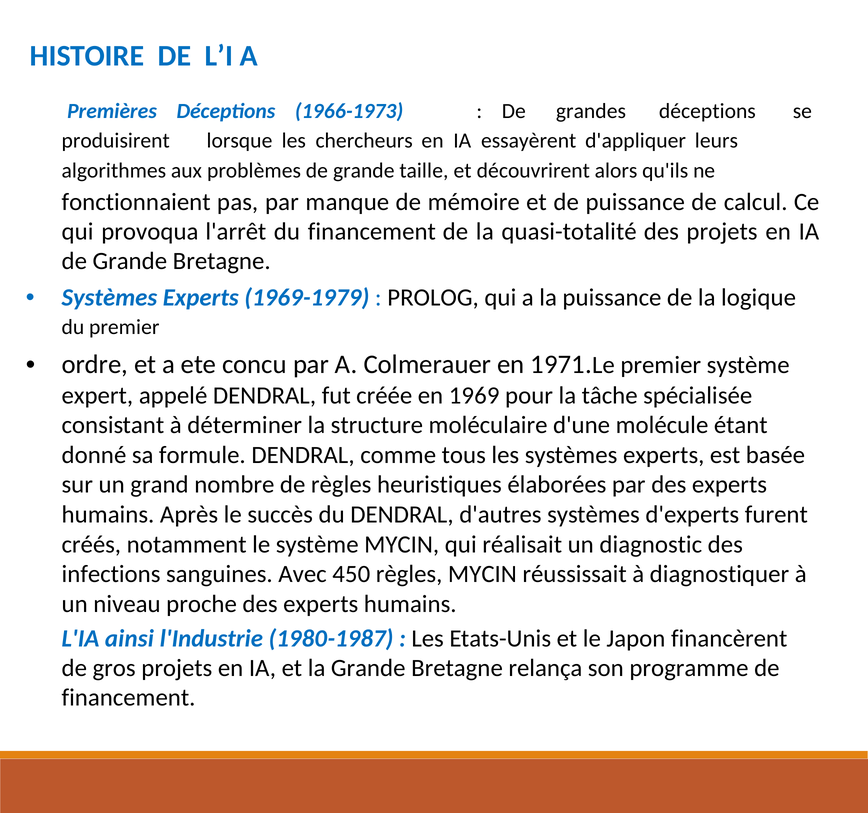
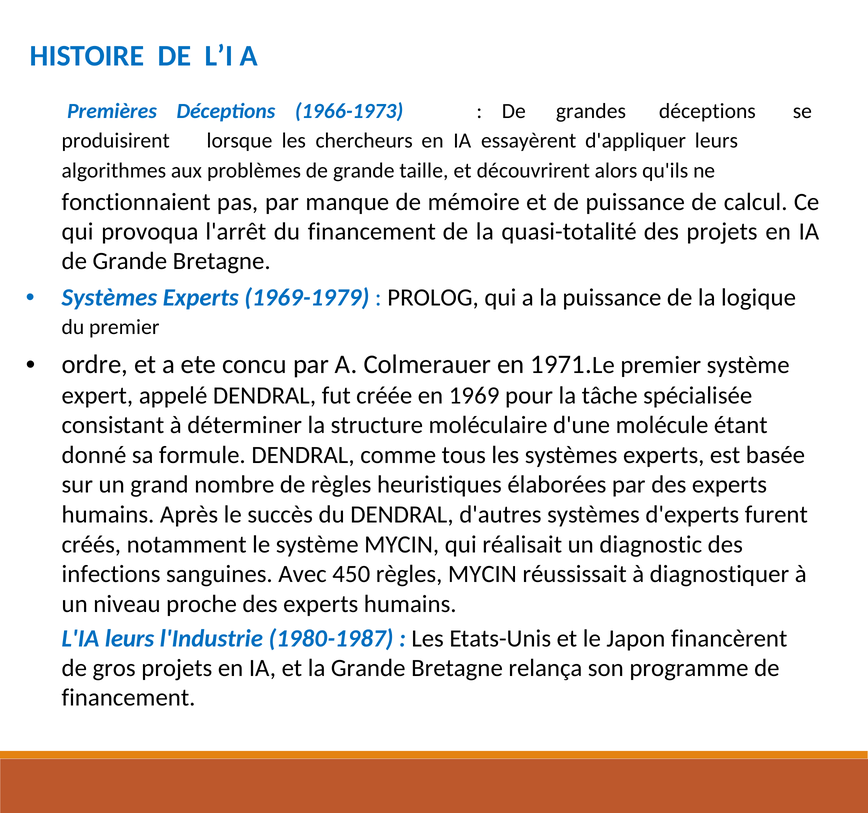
L'IA ainsi: ainsi -> leurs
